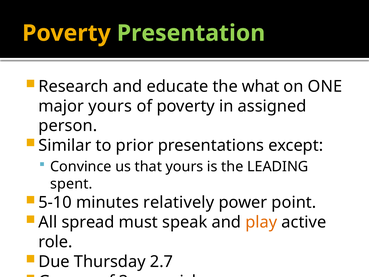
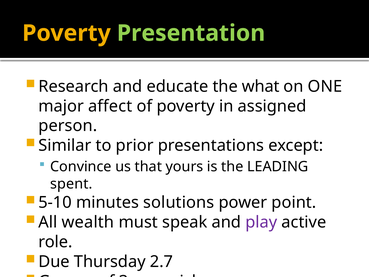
major yours: yours -> affect
relatively: relatively -> solutions
spread: spread -> wealth
play colour: orange -> purple
